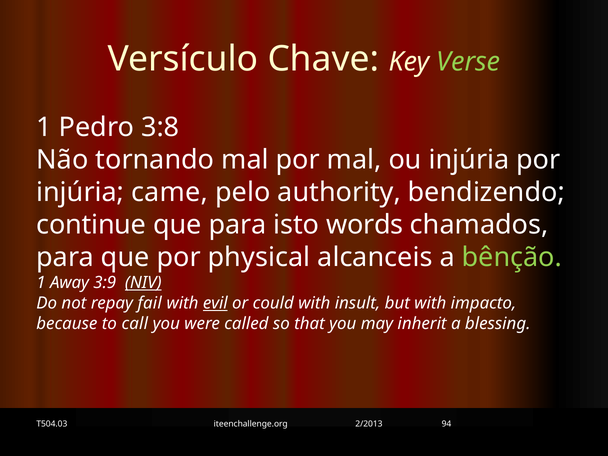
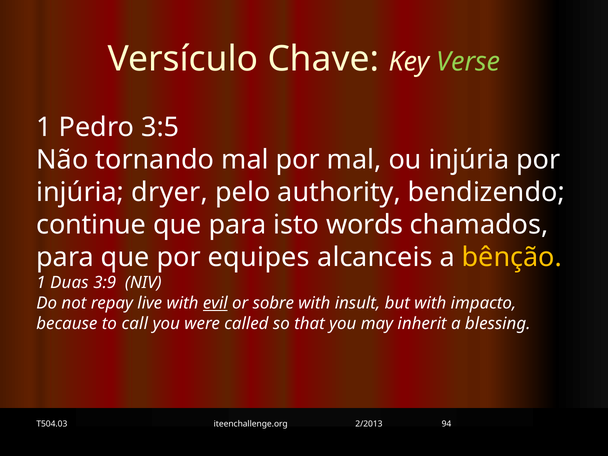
3:8: 3:8 -> 3:5
came: came -> dryer
physical: physical -> equipes
bênção colour: light green -> yellow
Away: Away -> Duas
NIV underline: present -> none
fail: fail -> live
could: could -> sobre
